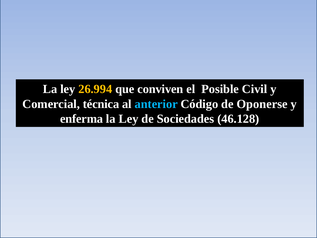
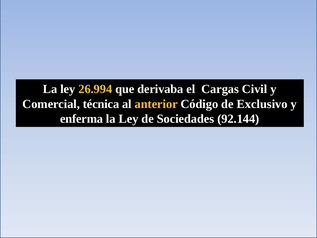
conviven: conviven -> derivaba
Posible: Posible -> Cargas
anterior colour: light blue -> yellow
Oponerse: Oponerse -> Exclusivo
46.128: 46.128 -> 92.144
